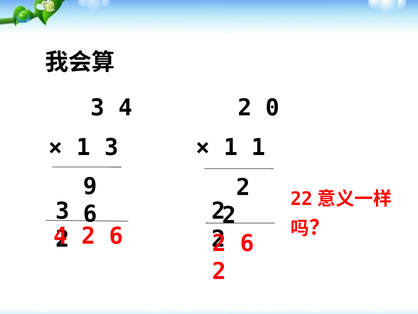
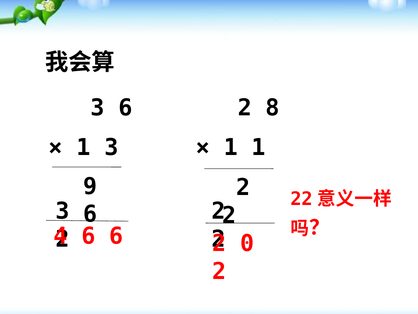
3 4: 4 -> 6
0: 0 -> 8
2 at (88, 236): 2 -> 6
6 at (247, 243): 6 -> 0
